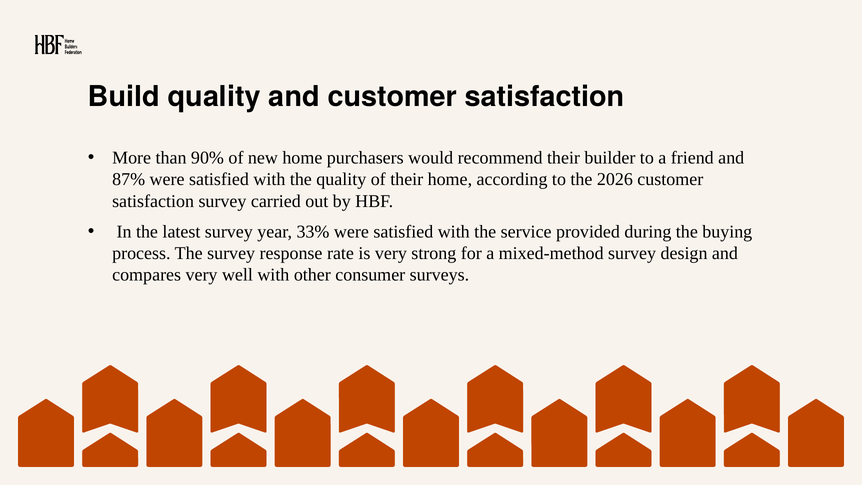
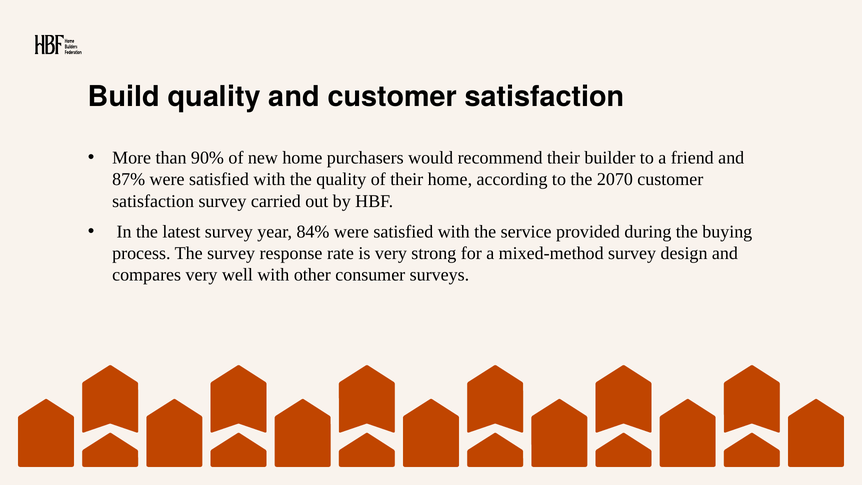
2026: 2026 -> 2070
33%: 33% -> 84%
